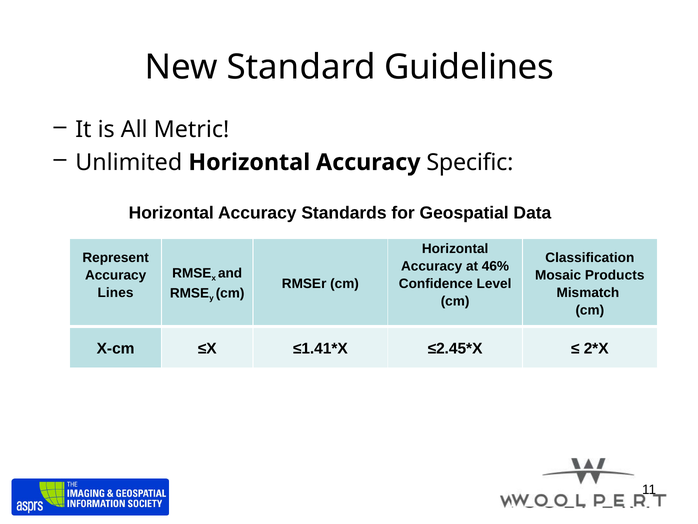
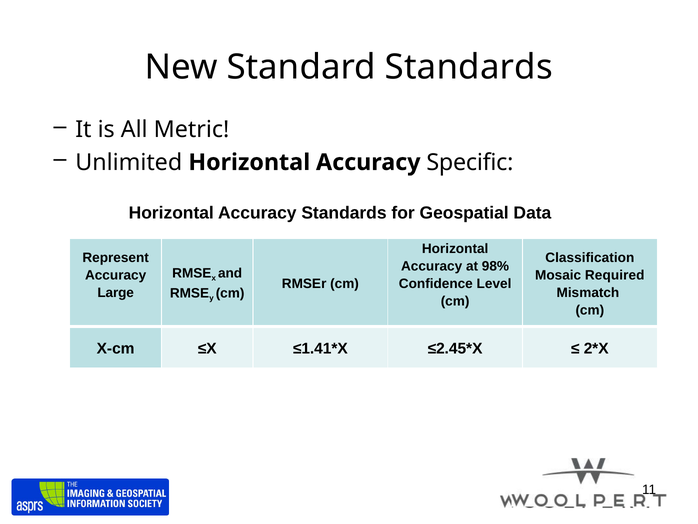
Standard Guidelines: Guidelines -> Standards
46%: 46% -> 98%
Products: Products -> Required
Lines: Lines -> Large
